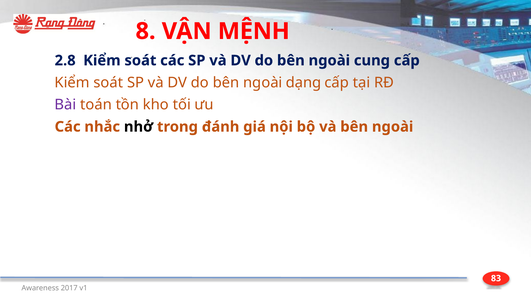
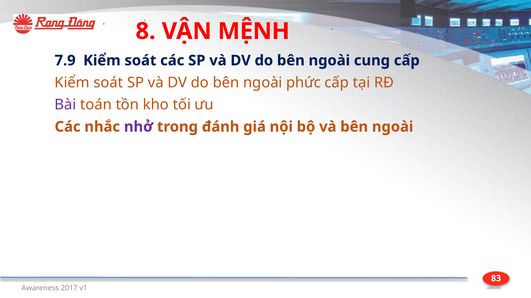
2.8: 2.8 -> 7.9
dạng: dạng -> phức
nhở colour: black -> purple
